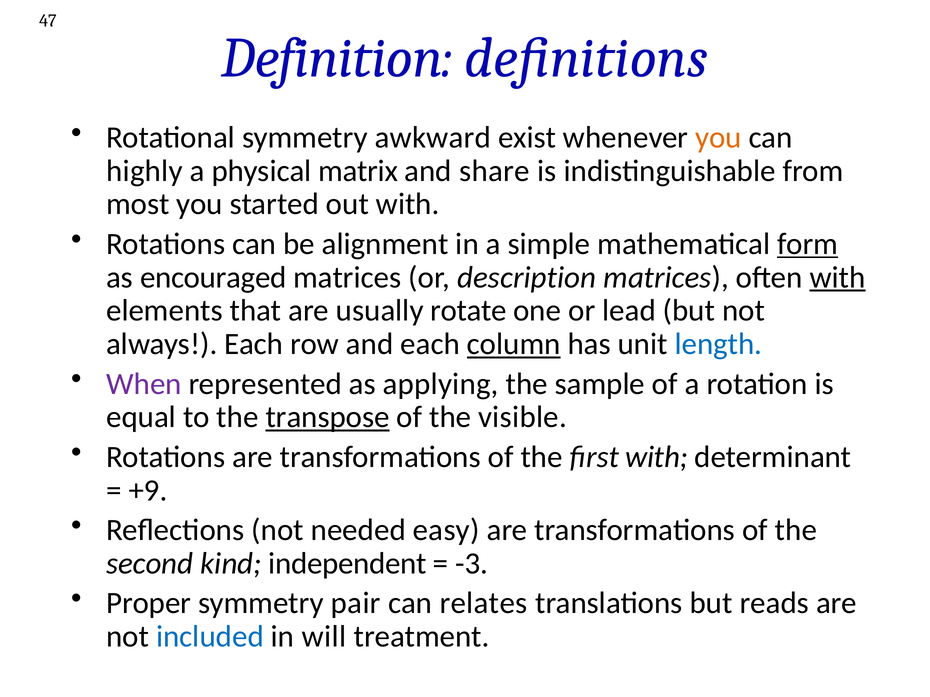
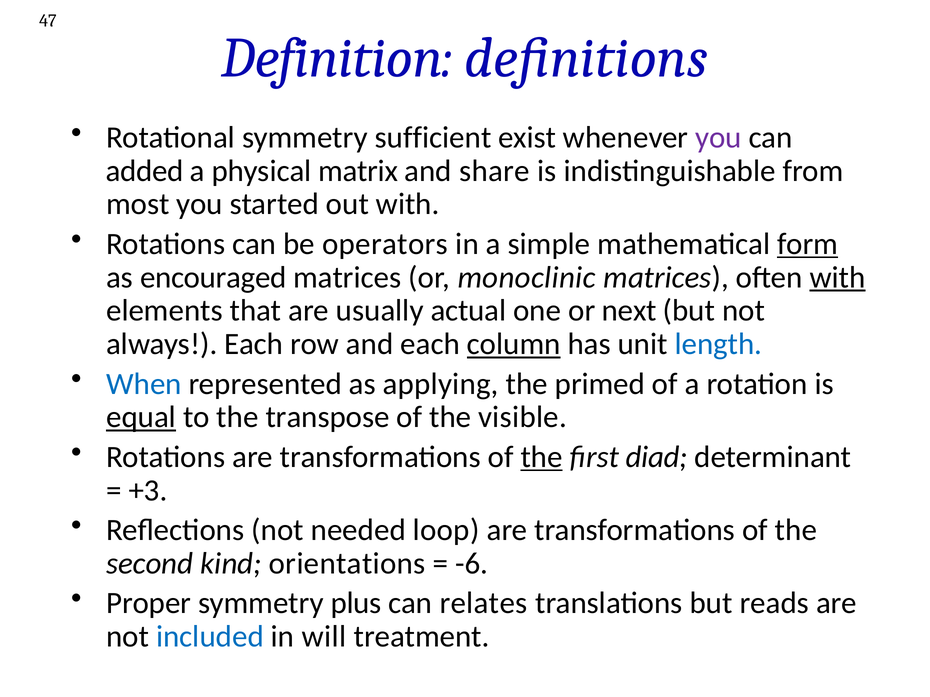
awkward: awkward -> sufficient
you at (718, 137) colour: orange -> purple
highly: highly -> added
alignment: alignment -> operators
description: description -> monoclinic
rotate: rotate -> actual
lead: lead -> next
When colour: purple -> blue
sample: sample -> primed
equal underline: none -> present
transpose underline: present -> none
the at (542, 457) underline: none -> present
first with: with -> diad
+9: +9 -> +3
easy: easy -> loop
independent: independent -> orientations
-3: -3 -> -6
pair: pair -> plus
